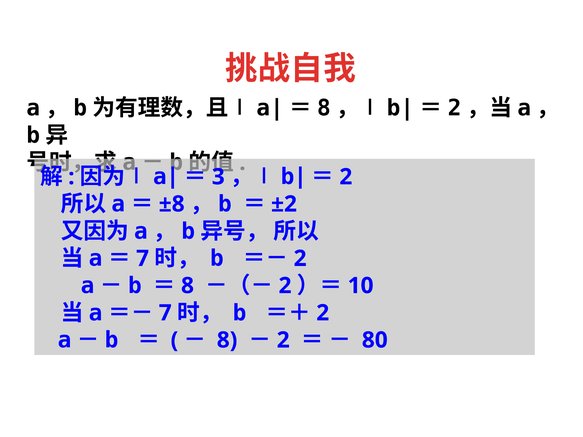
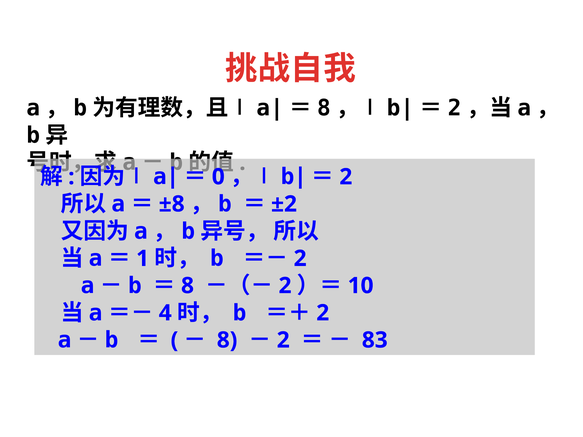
3: 3 -> 0
7 at (143, 259): 7 -> 1
7 at (165, 313): 7 -> 4
80: 80 -> 83
